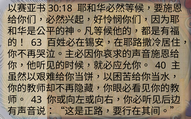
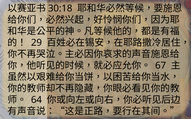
63: 63 -> 29
40: 40 -> 67
43: 43 -> 64
